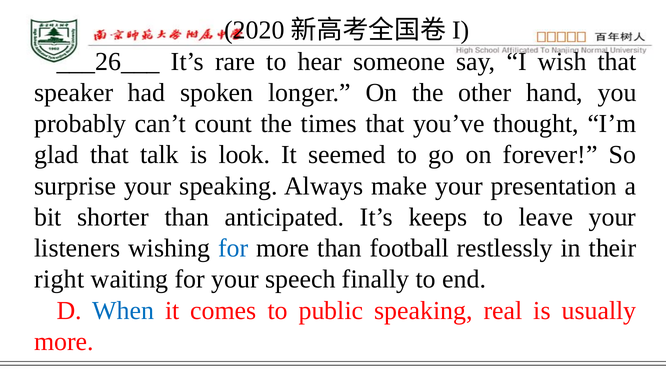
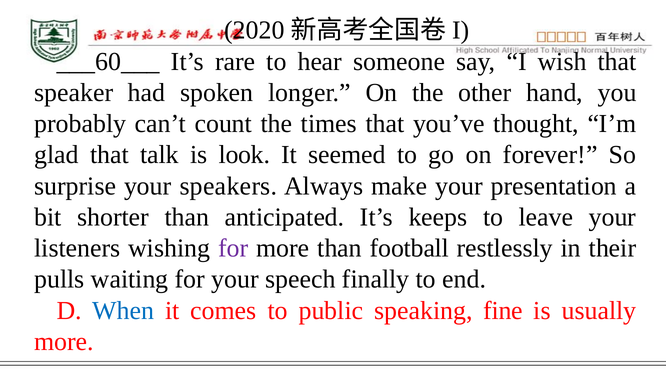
___26___: ___26___ -> ___60___
your speaking: speaking -> speakers
for at (233, 248) colour: blue -> purple
right: right -> pulls
real: real -> fine
